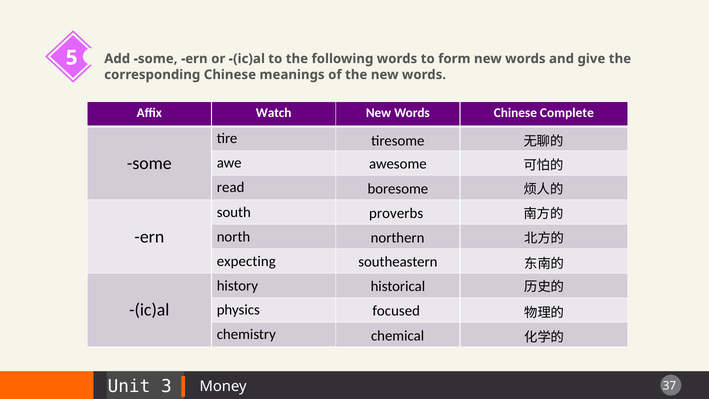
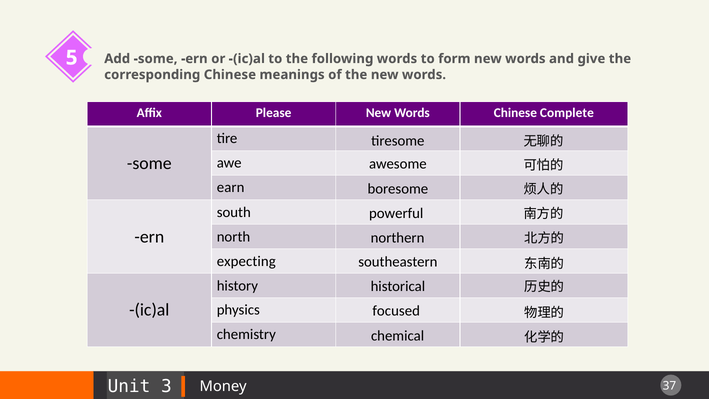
Watch: Watch -> Please
read: read -> earn
proverbs: proverbs -> powerful
